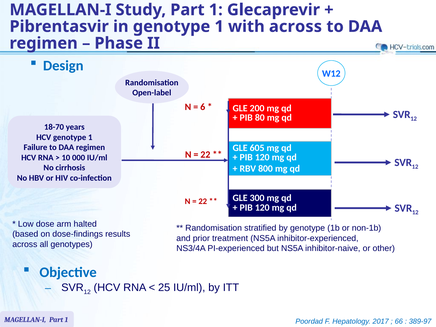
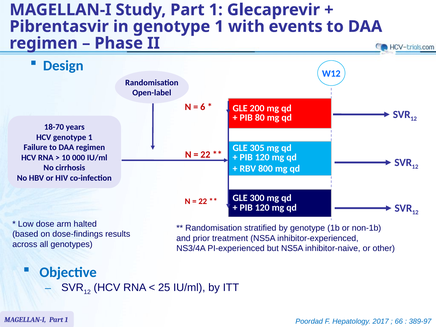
with across: across -> events
605: 605 -> 305
